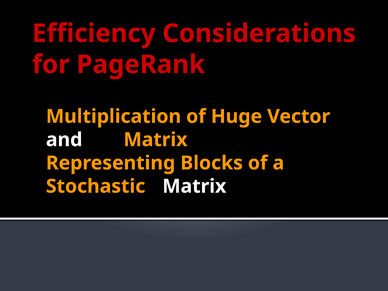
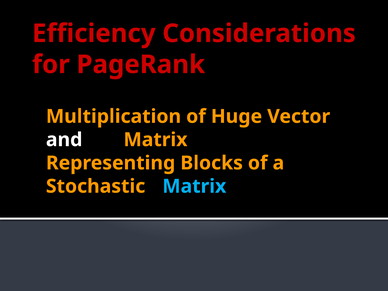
Matrix at (194, 186) colour: white -> light blue
